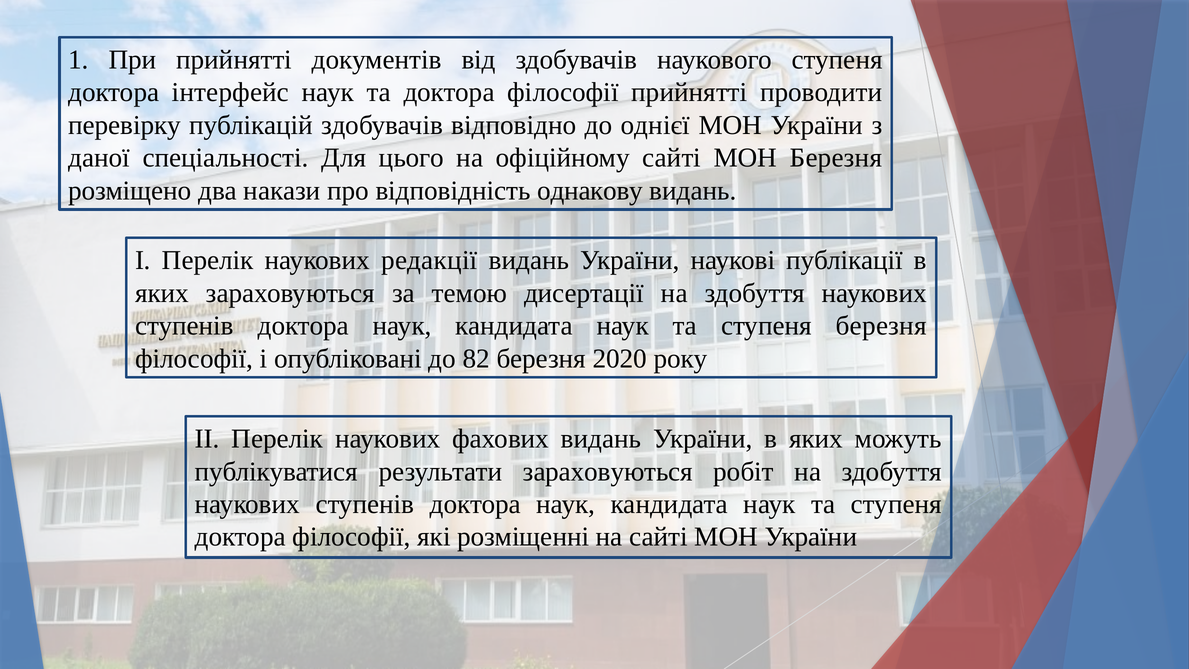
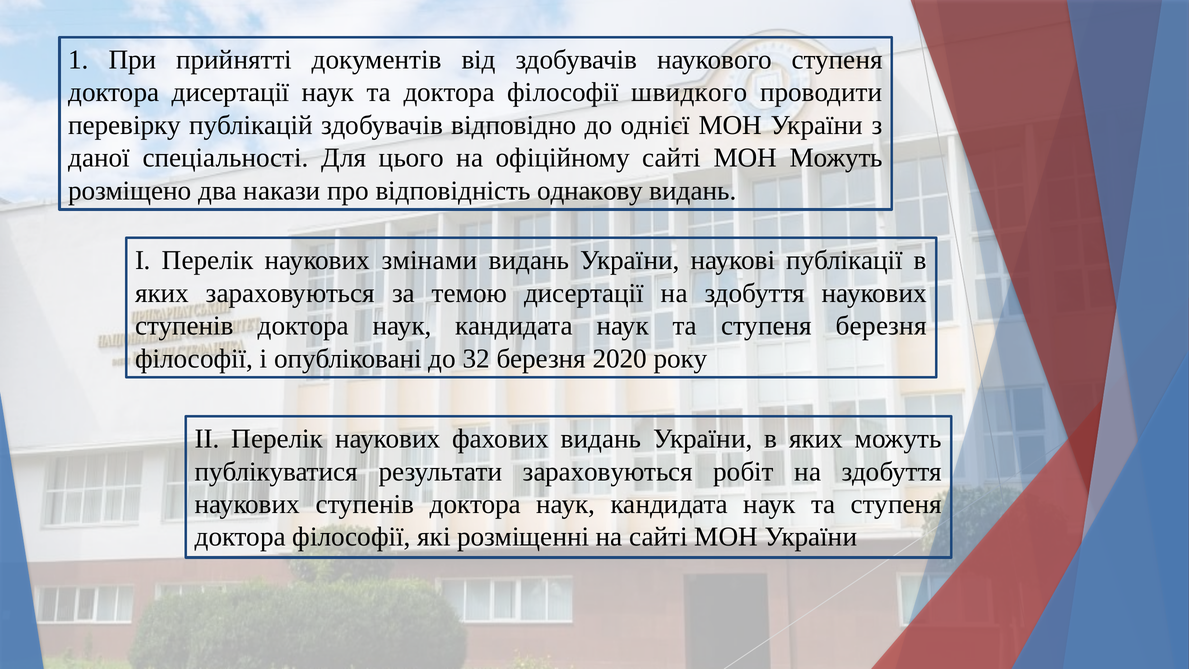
доктора інтерфейс: інтерфейс -> дисертації
філософії прийнятті: прийнятті -> швидкого
МОН Березня: Березня -> Можуть
редакції: редакції -> змінами
82: 82 -> 32
